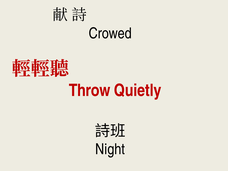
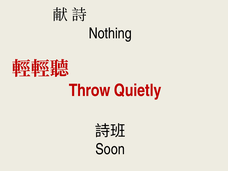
Crowed: Crowed -> Nothing
Night: Night -> Soon
